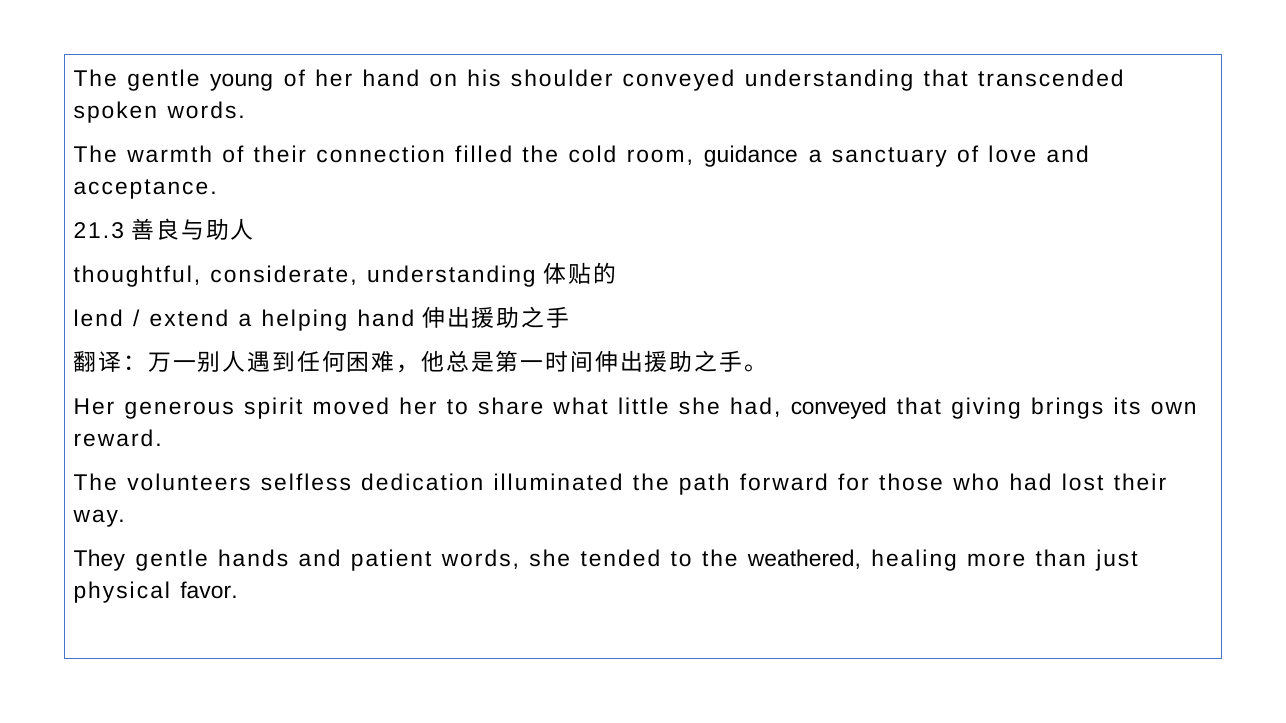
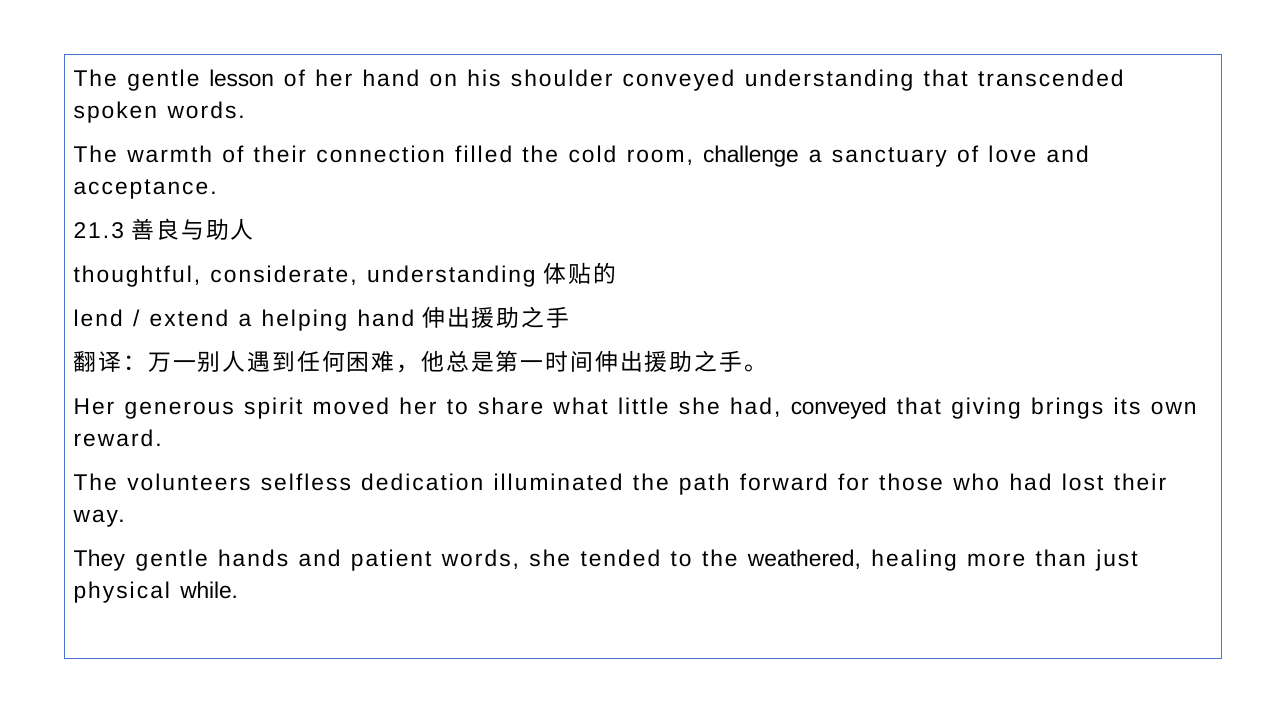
young: young -> lesson
guidance: guidance -> challenge
favor: favor -> while
